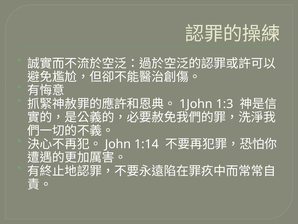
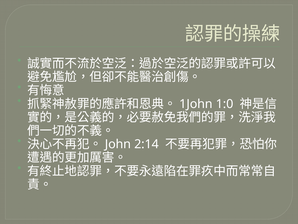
1:3: 1:3 -> 1:0
1:14: 1:14 -> 2:14
